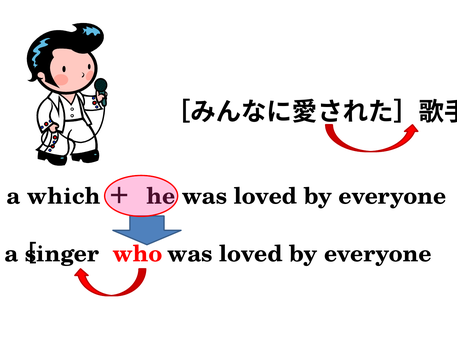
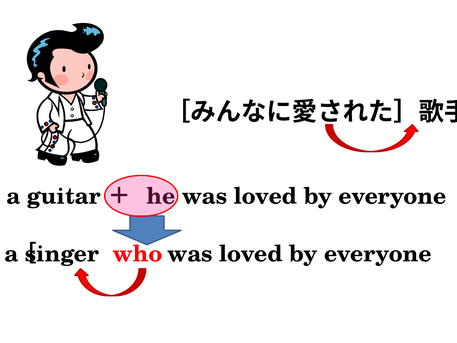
which: which -> guitar
